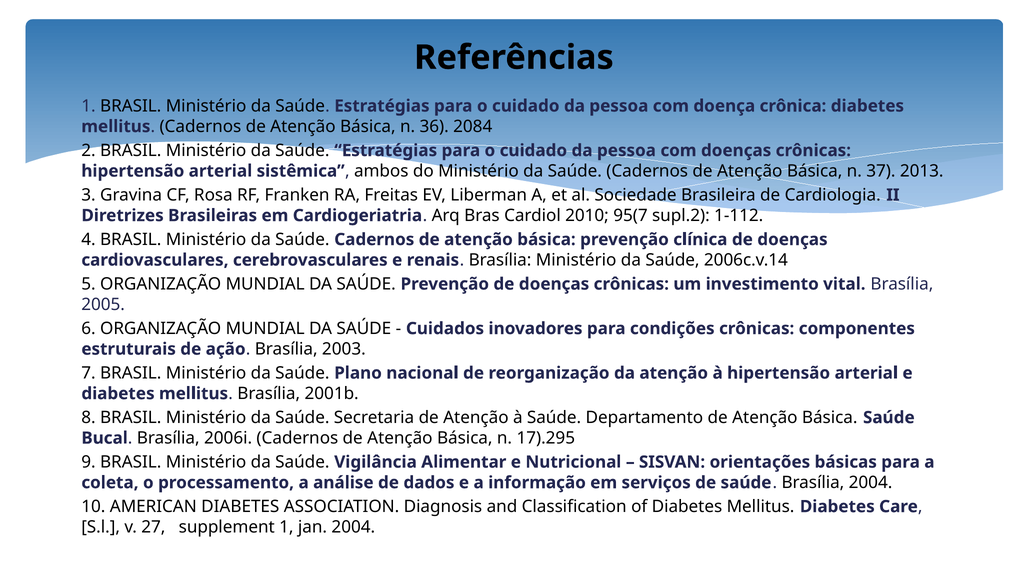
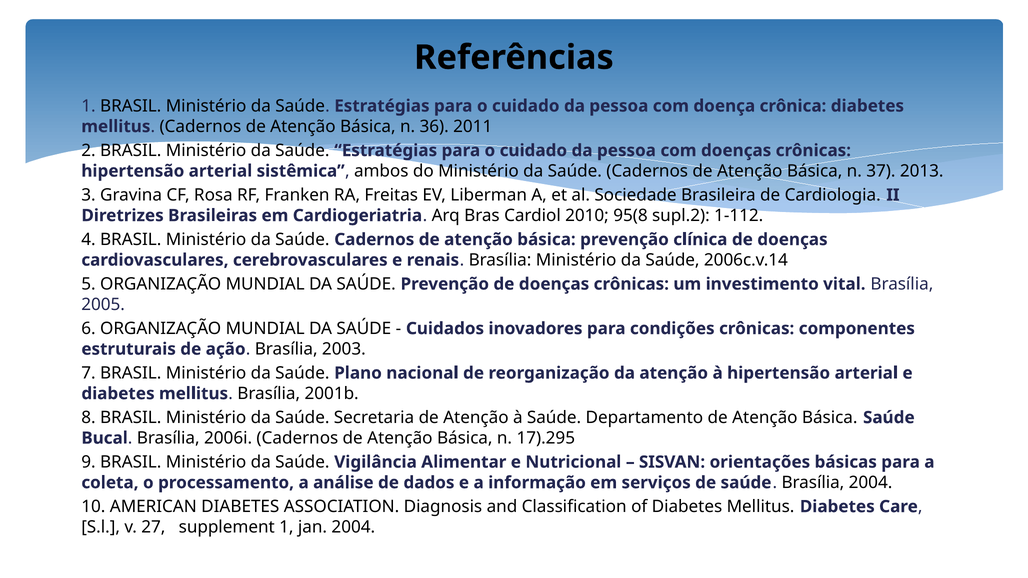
2084: 2084 -> 2011
95(7: 95(7 -> 95(8
